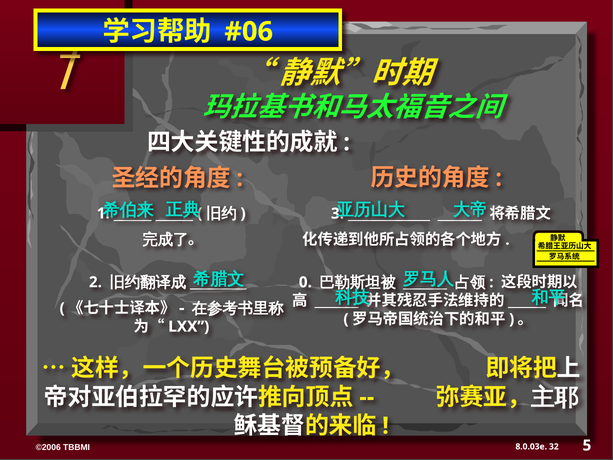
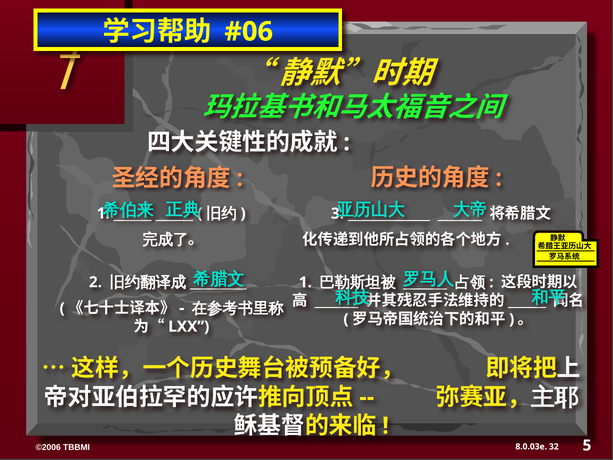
0 at (305, 282): 0 -> 1
